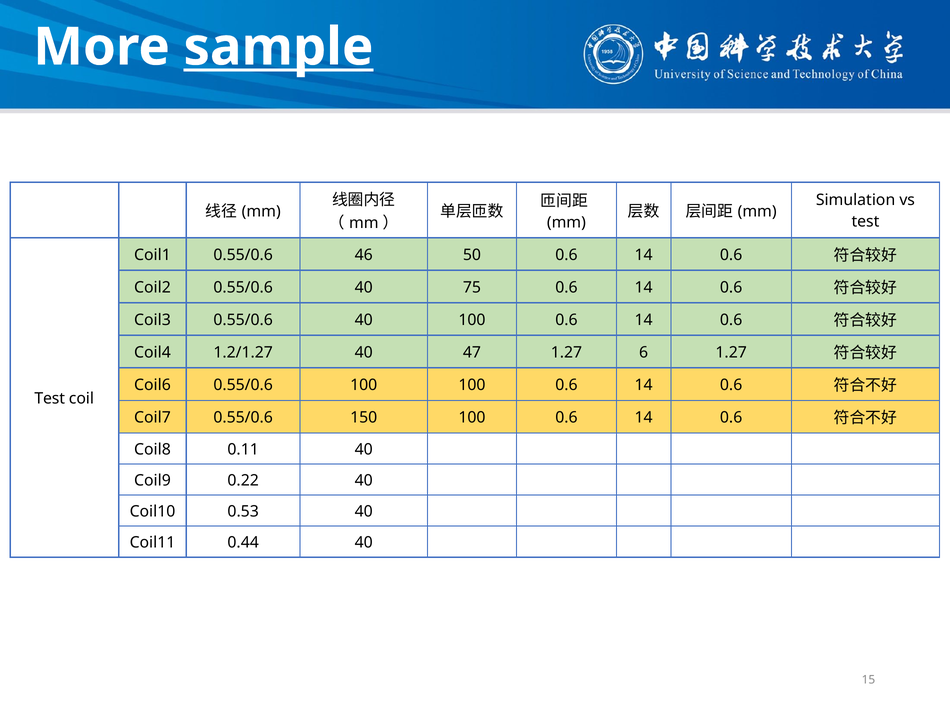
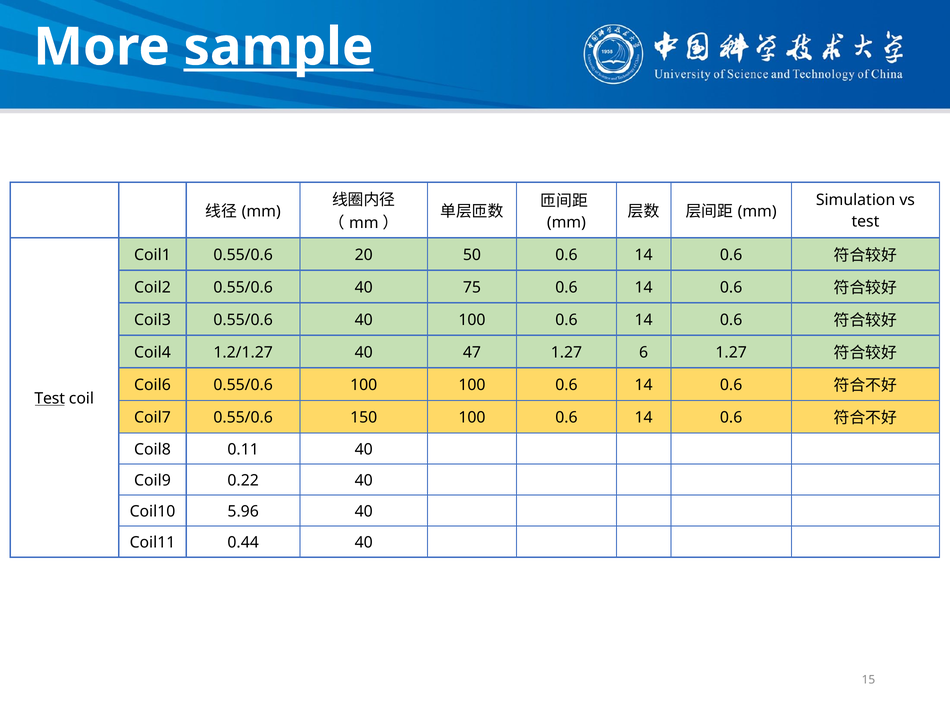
46: 46 -> 20
Test at (50, 398) underline: none -> present
0.53: 0.53 -> 5.96
